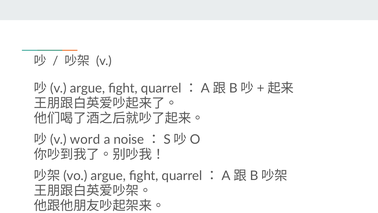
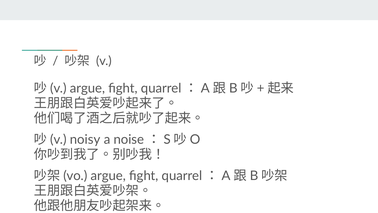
word: word -> noisy
